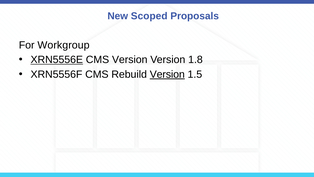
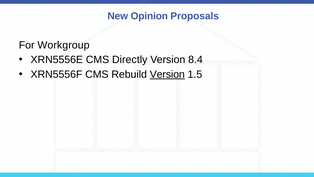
Scoped: Scoped -> Opinion
XRN5556E underline: present -> none
CMS Version: Version -> Directly
1.8: 1.8 -> 8.4
